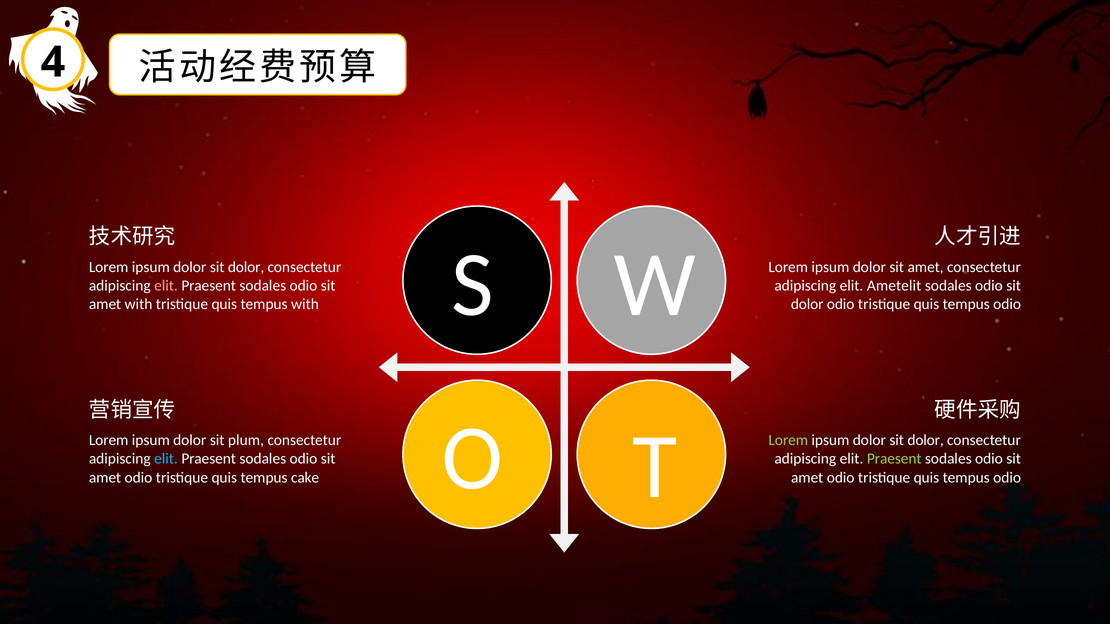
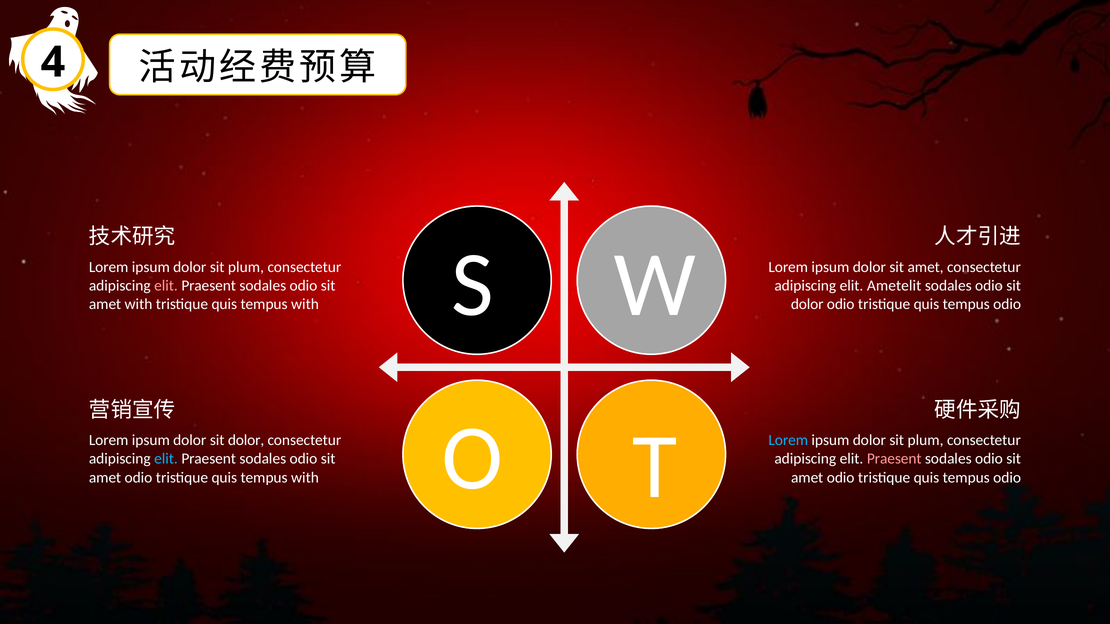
dolor at (246, 267): dolor -> plum
dolor sit plum: plum -> dolor
Lorem at (788, 441) colour: light green -> light blue
dolor at (926, 441): dolor -> plum
Praesent at (894, 459) colour: light green -> pink
cake at (305, 478): cake -> with
